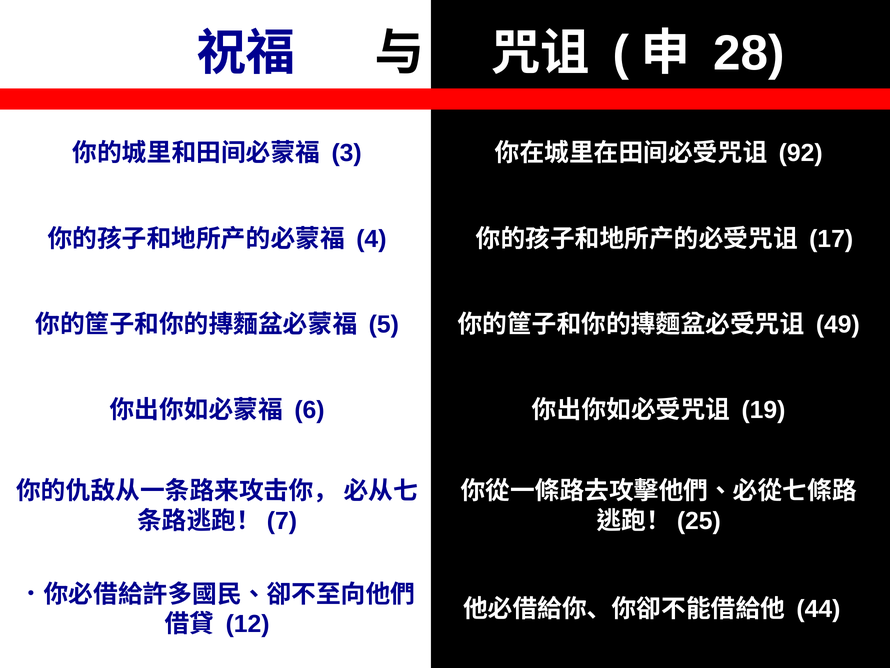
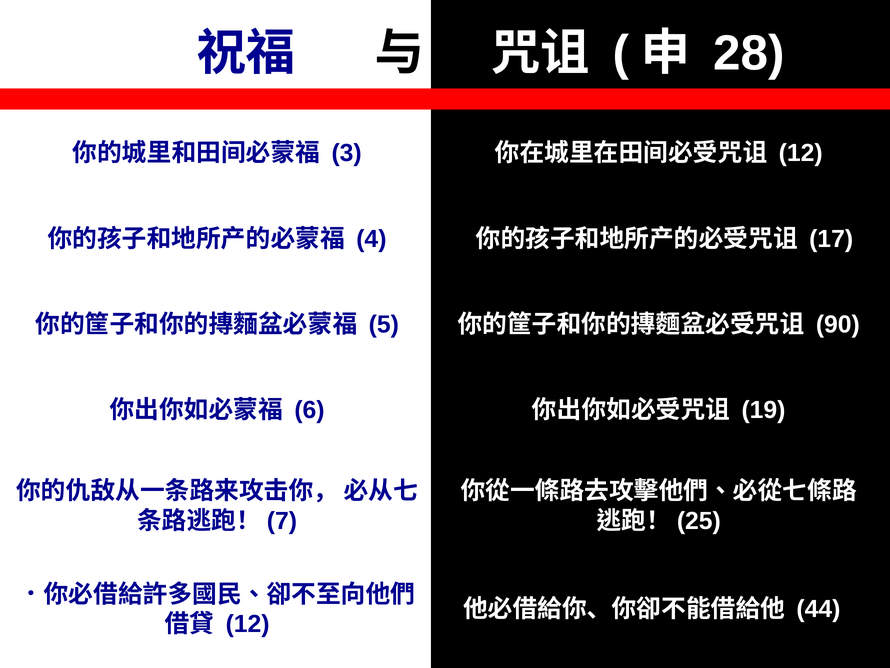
92 at (801, 153): 92 -> 12
49: 49 -> 90
